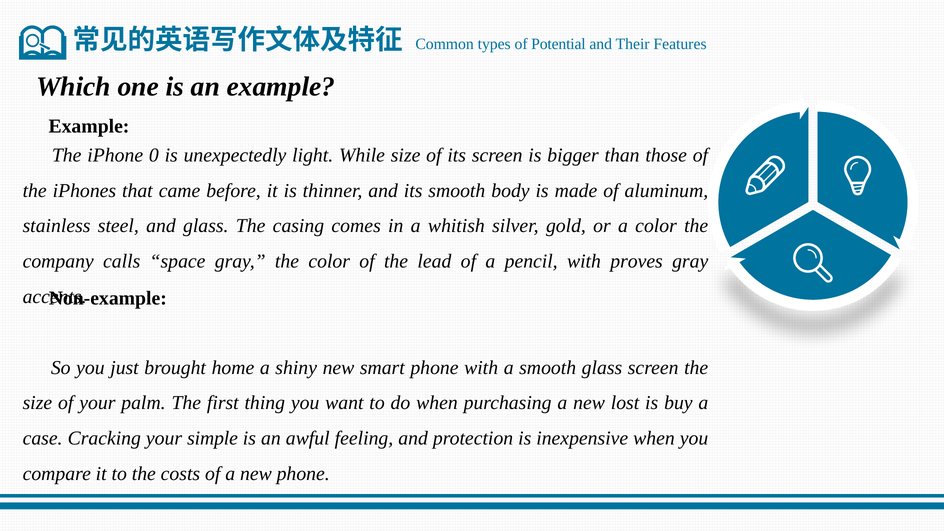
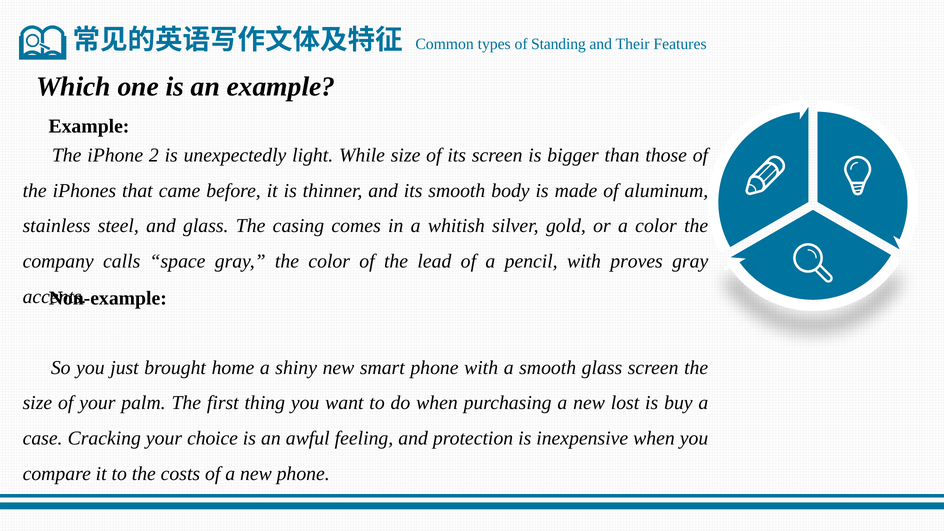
Potential: Potential -> Standing
0: 0 -> 2
simple: simple -> choice
